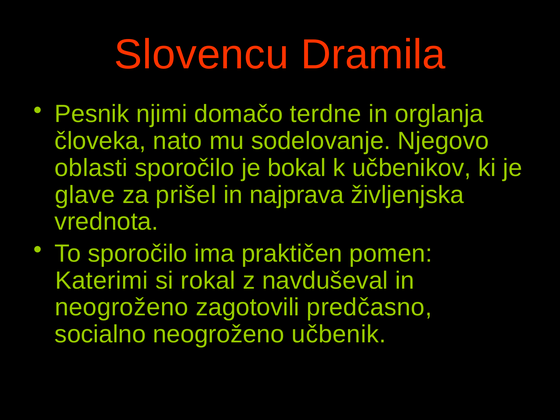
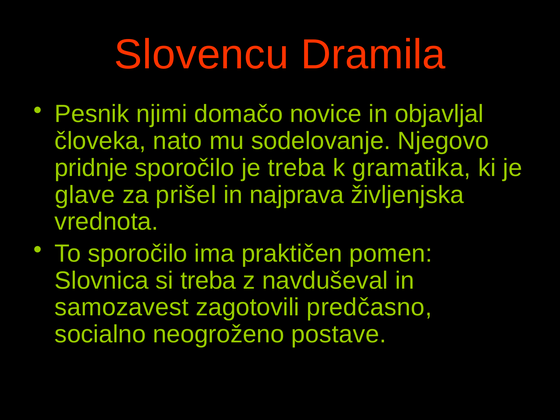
terdne: terdne -> novice
orglanja: orglanja -> objavljal
oblasti: oblasti -> pridnje
je bokal: bokal -> treba
učbenikov: učbenikov -> gramatika
Katerimi: Katerimi -> Slovnica
si rokal: rokal -> treba
neogroženo at (122, 307): neogroženo -> samozavest
učbenik: učbenik -> postave
